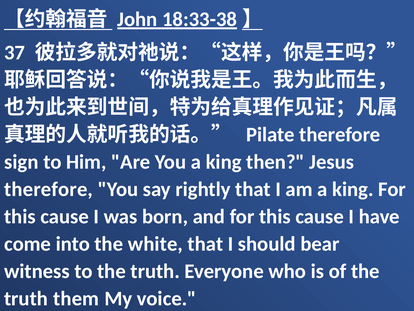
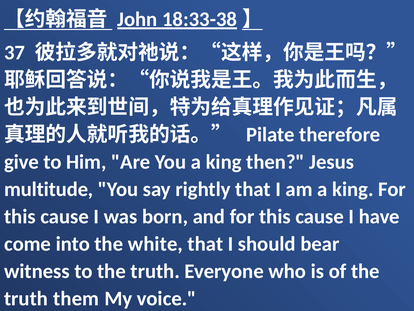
sign: sign -> give
therefore at (49, 189): therefore -> multitude
